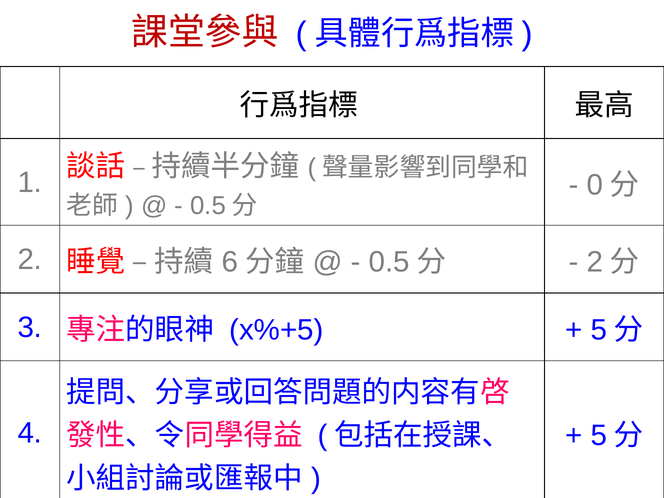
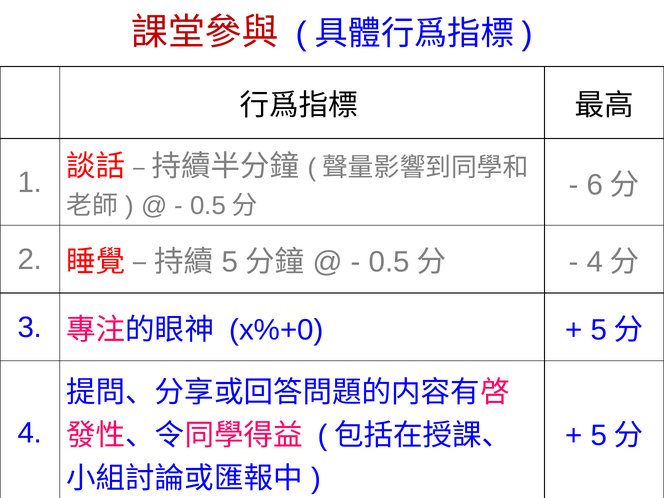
0: 0 -> 6
6 at (230, 262): 6 -> 5
2 at (595, 262): 2 -> 4
x%+5: x%+5 -> x%+0
